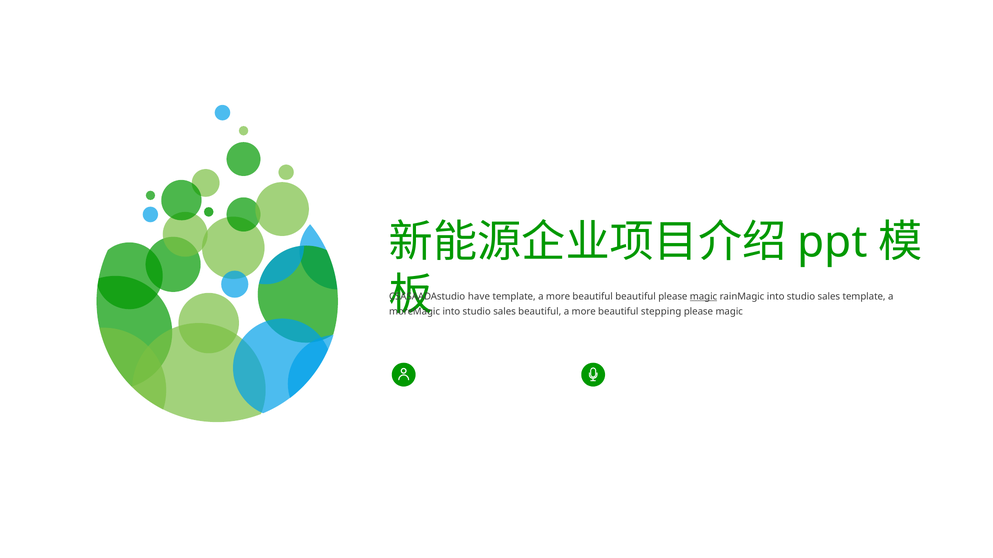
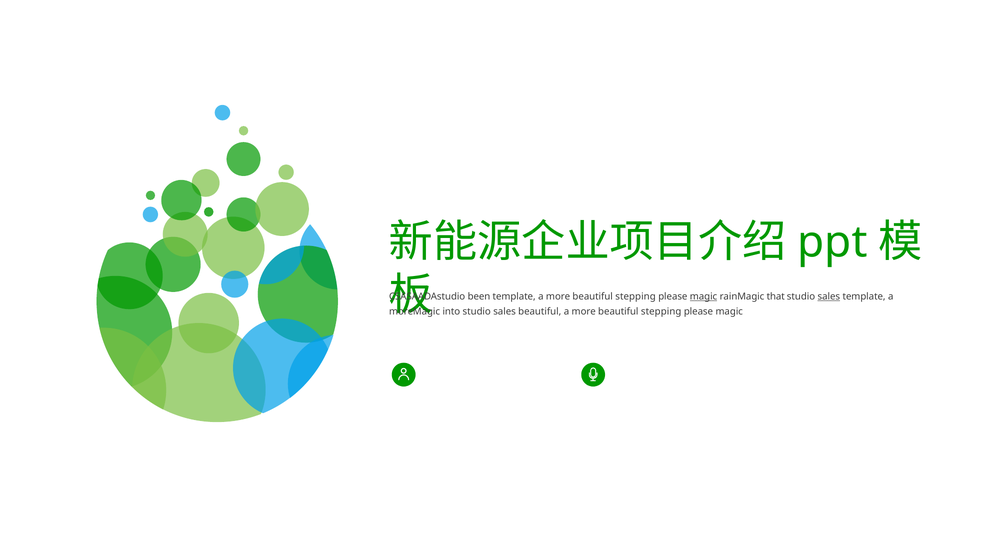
have: have -> been
beautiful at (636, 297): beautiful -> stepping
rainMagic into: into -> that
sales at (829, 297) underline: none -> present
